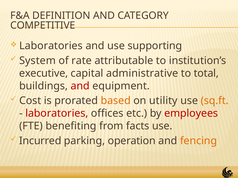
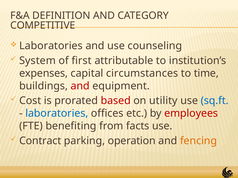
supporting: supporting -> counseling
rate: rate -> first
executive: executive -> expenses
administrative: administrative -> circumstances
total: total -> time
based colour: orange -> red
sq.ft colour: orange -> blue
laboratories at (57, 114) colour: red -> blue
Incurred: Incurred -> Contract
